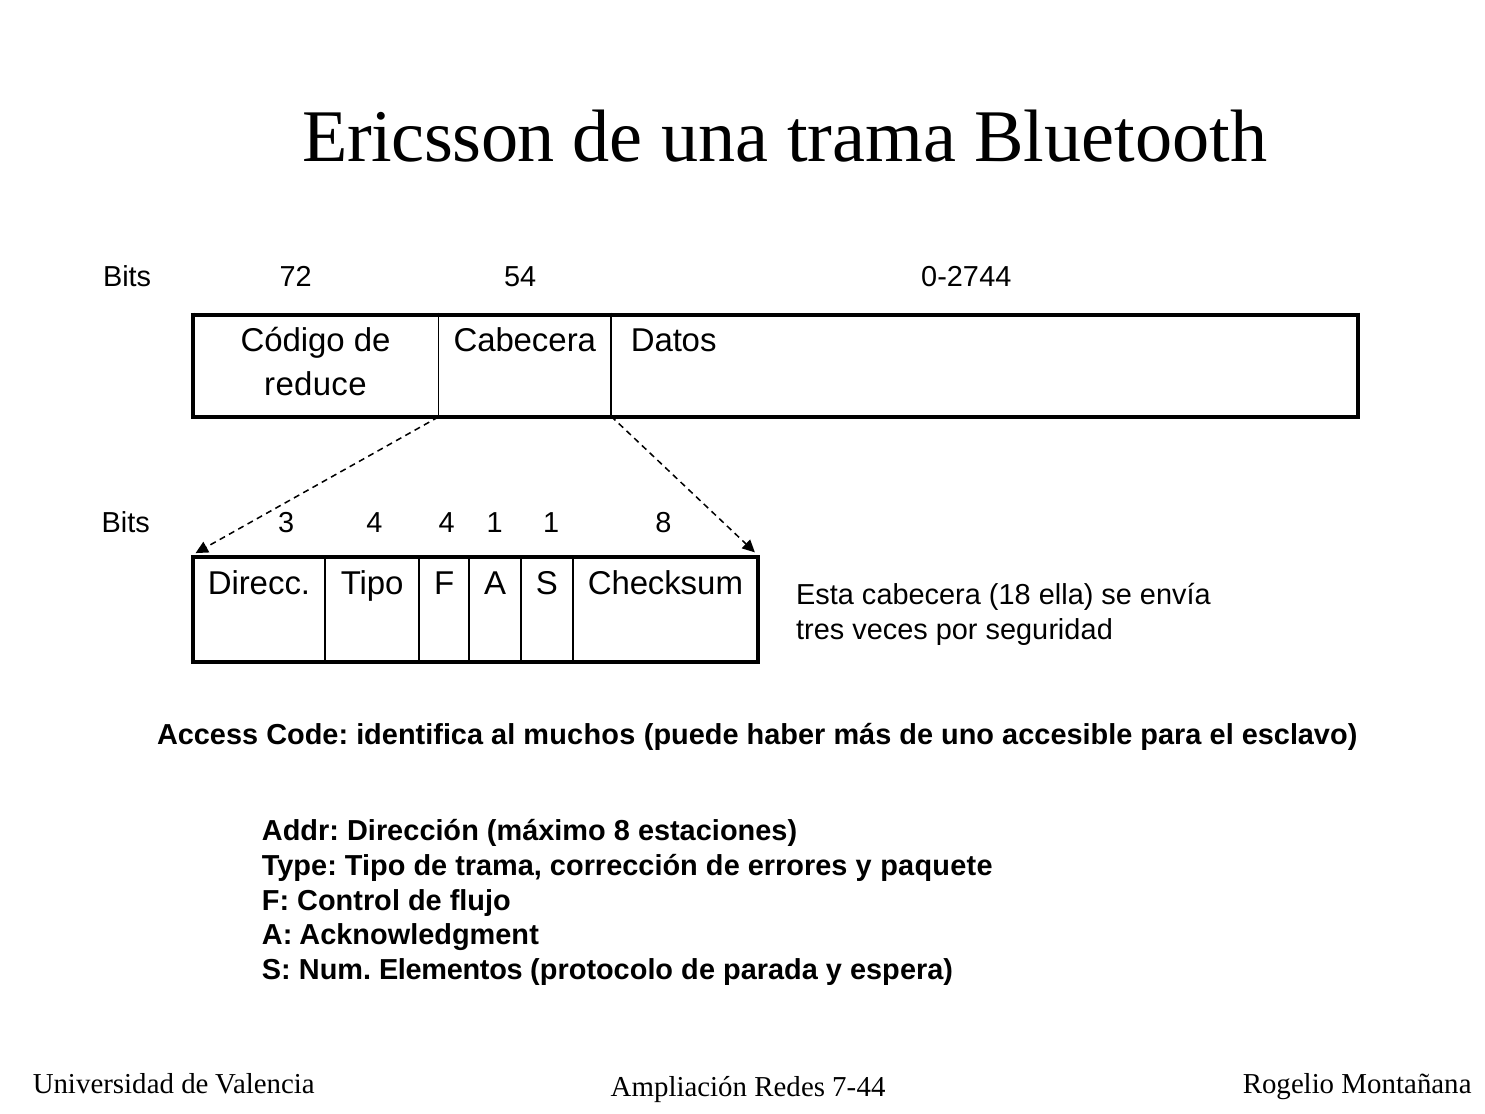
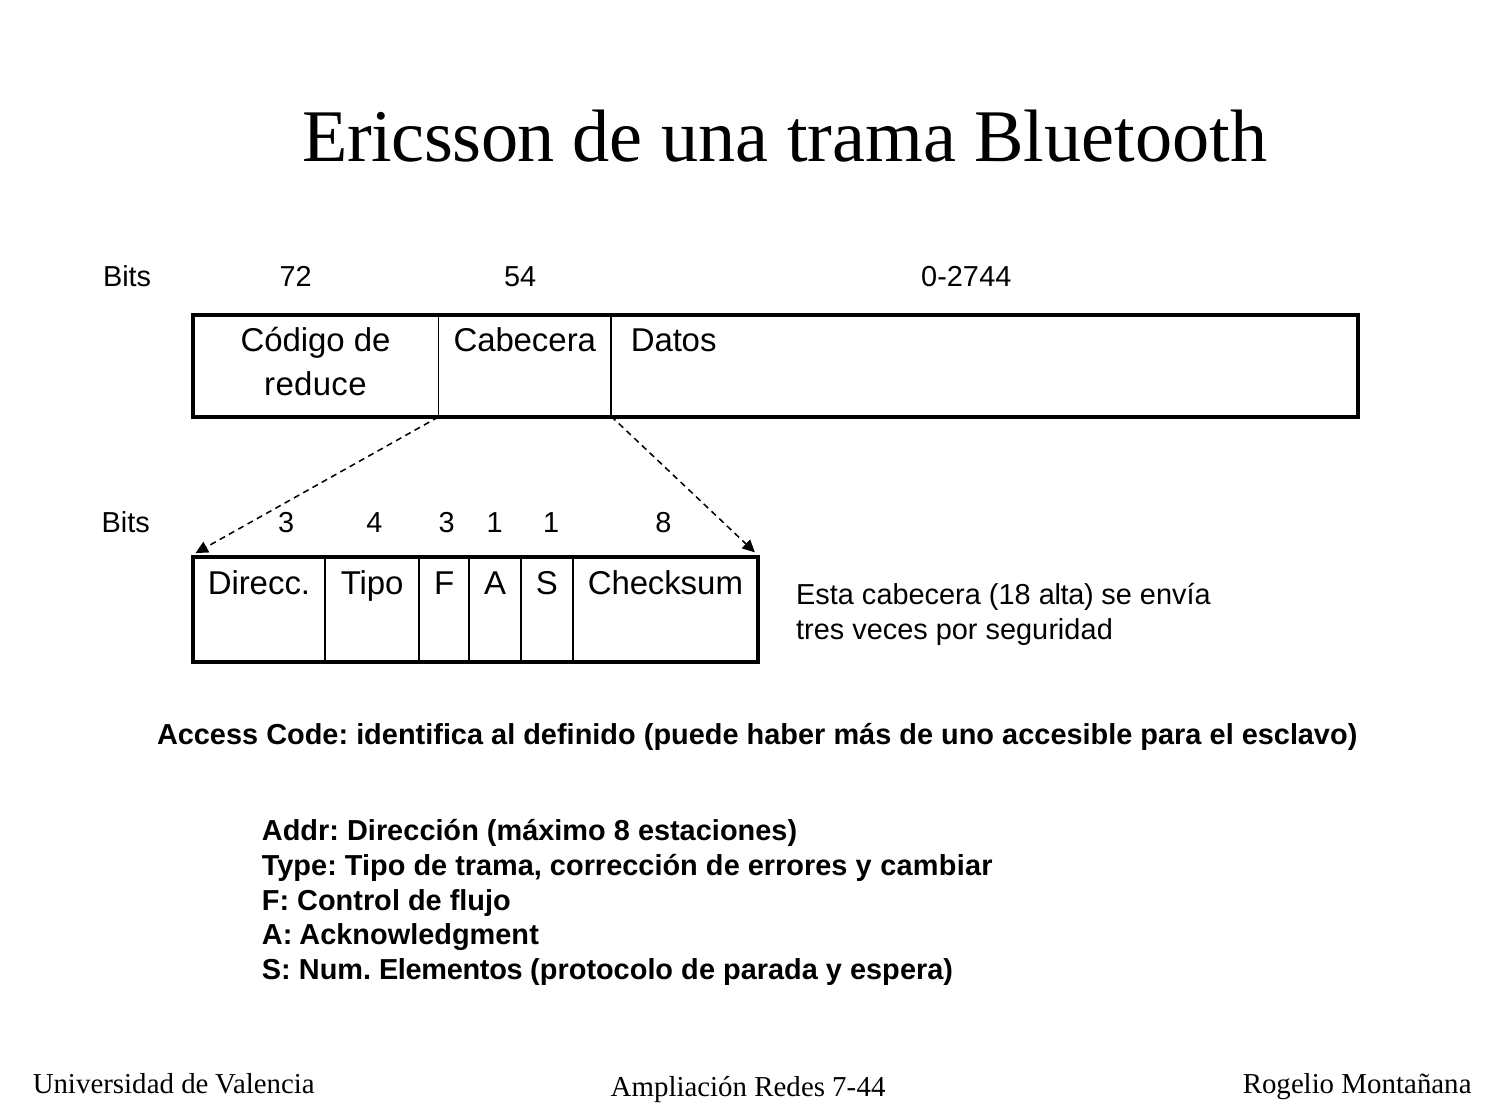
4 4: 4 -> 3
ella: ella -> alta
muchos: muchos -> definido
paquete: paquete -> cambiar
